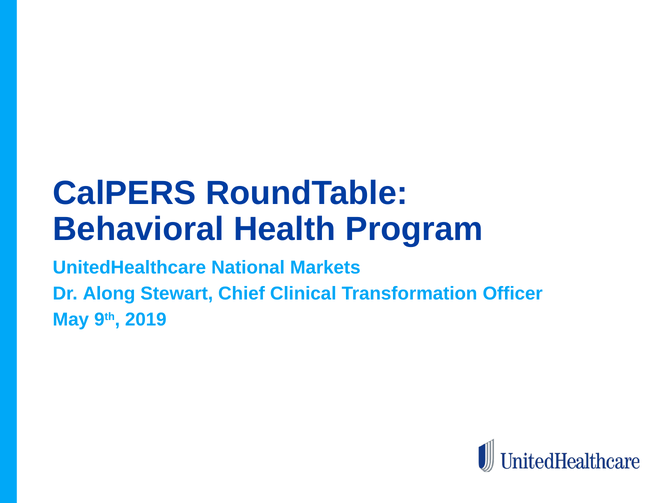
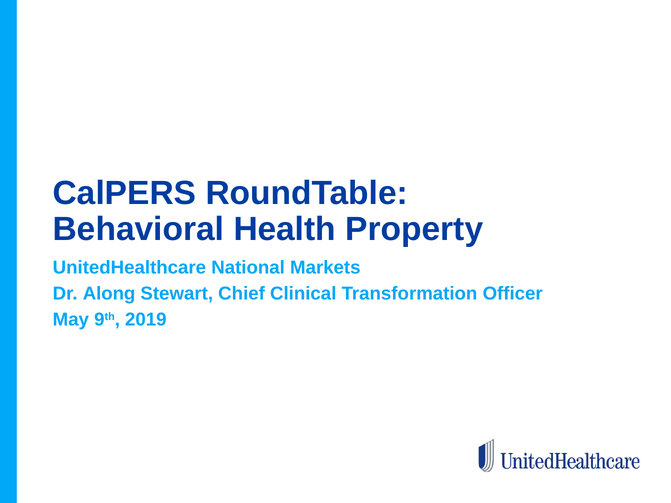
Program: Program -> Property
